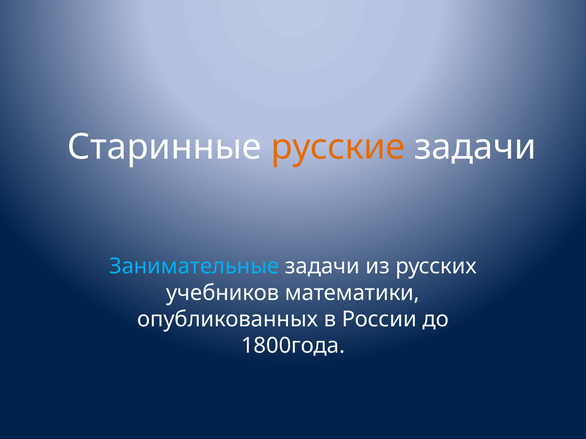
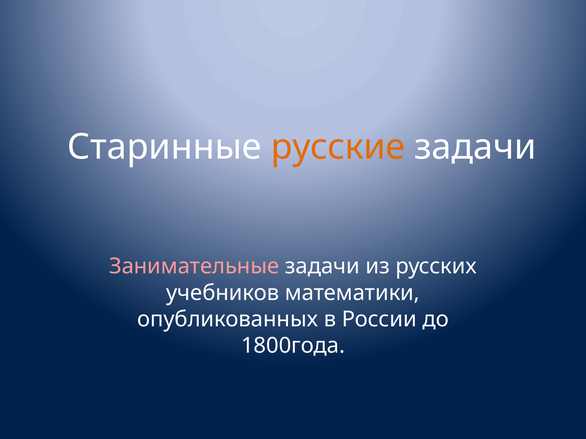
Занимательные colour: light blue -> pink
